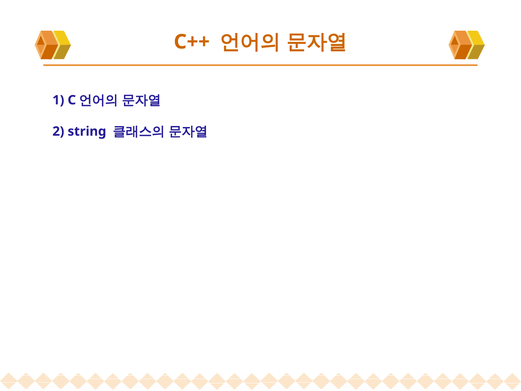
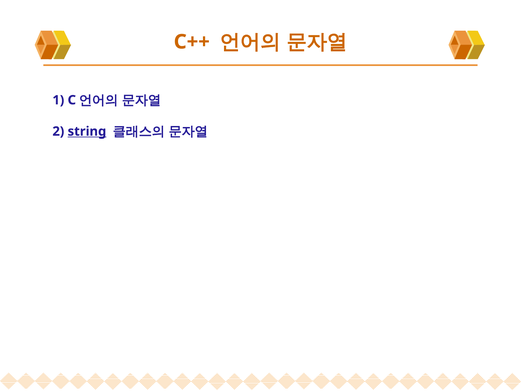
string underline: none -> present
